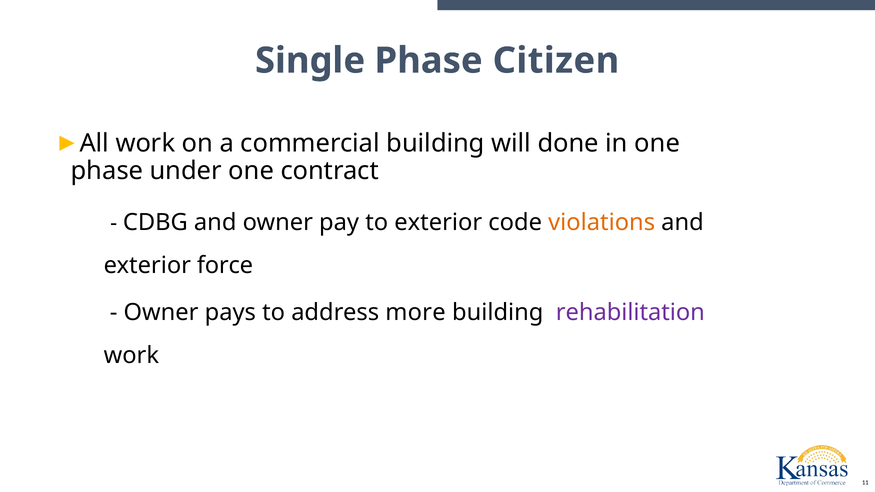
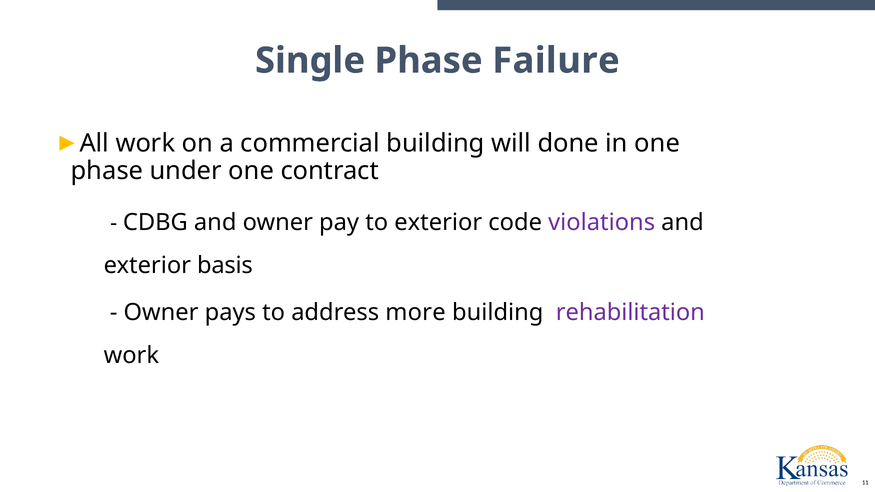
Citizen: Citizen -> Failure
violations colour: orange -> purple
force: force -> basis
